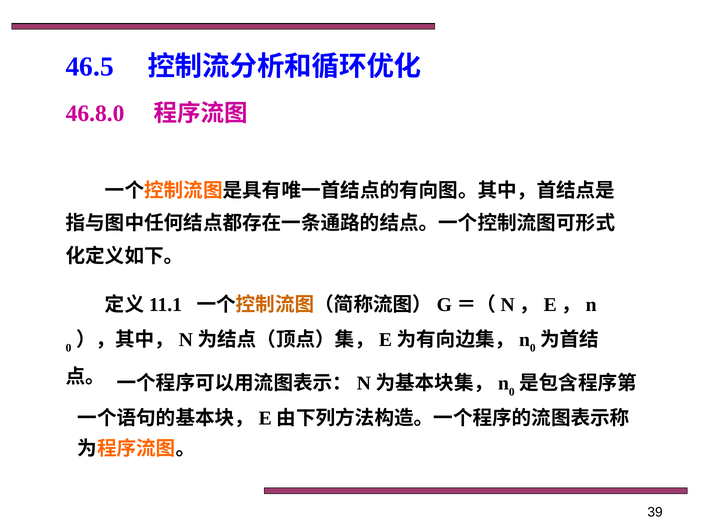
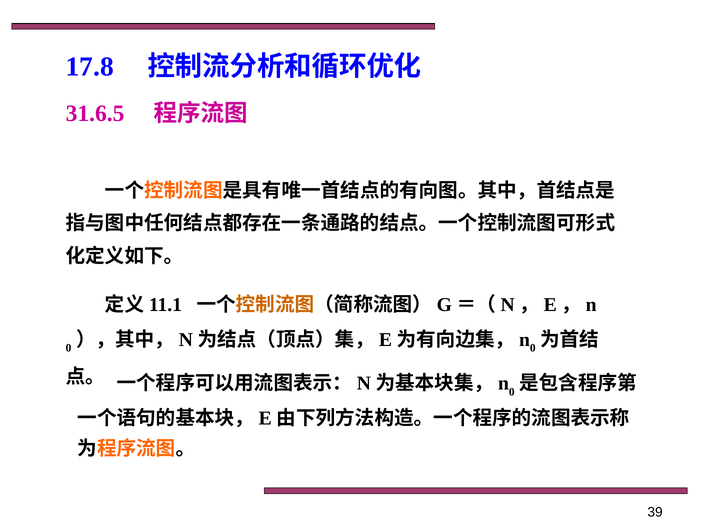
46.5: 46.5 -> 17.8
46.8.0: 46.8.0 -> 31.6.5
